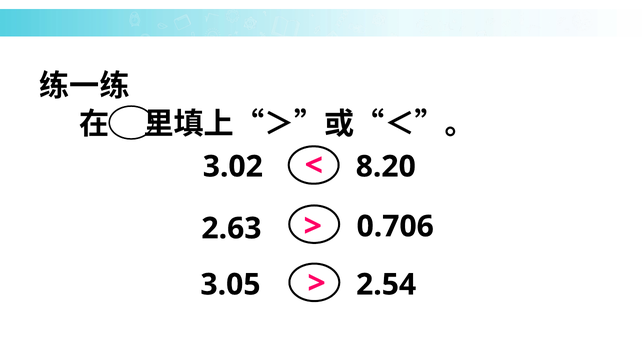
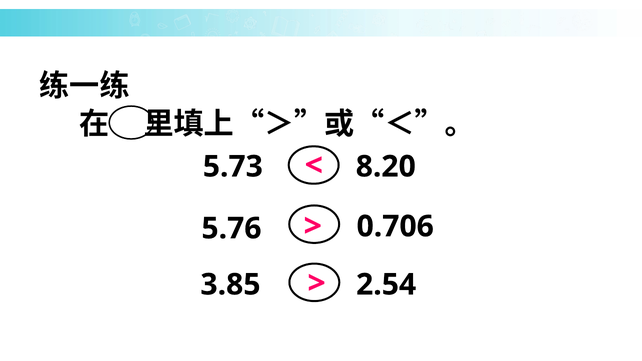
3.02: 3.02 -> 5.73
2.63: 2.63 -> 5.76
3.05: 3.05 -> 3.85
